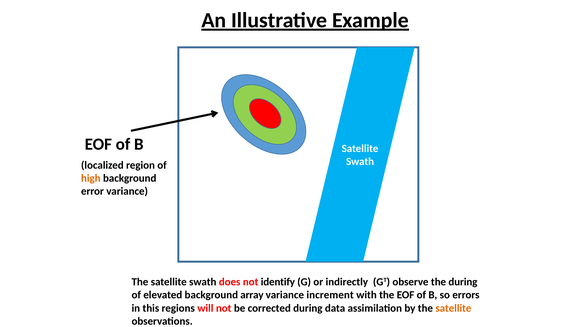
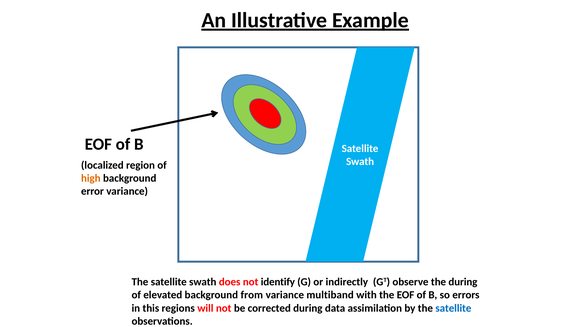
array: array -> from
increment: increment -> multiband
satellite at (453, 308) colour: orange -> blue
